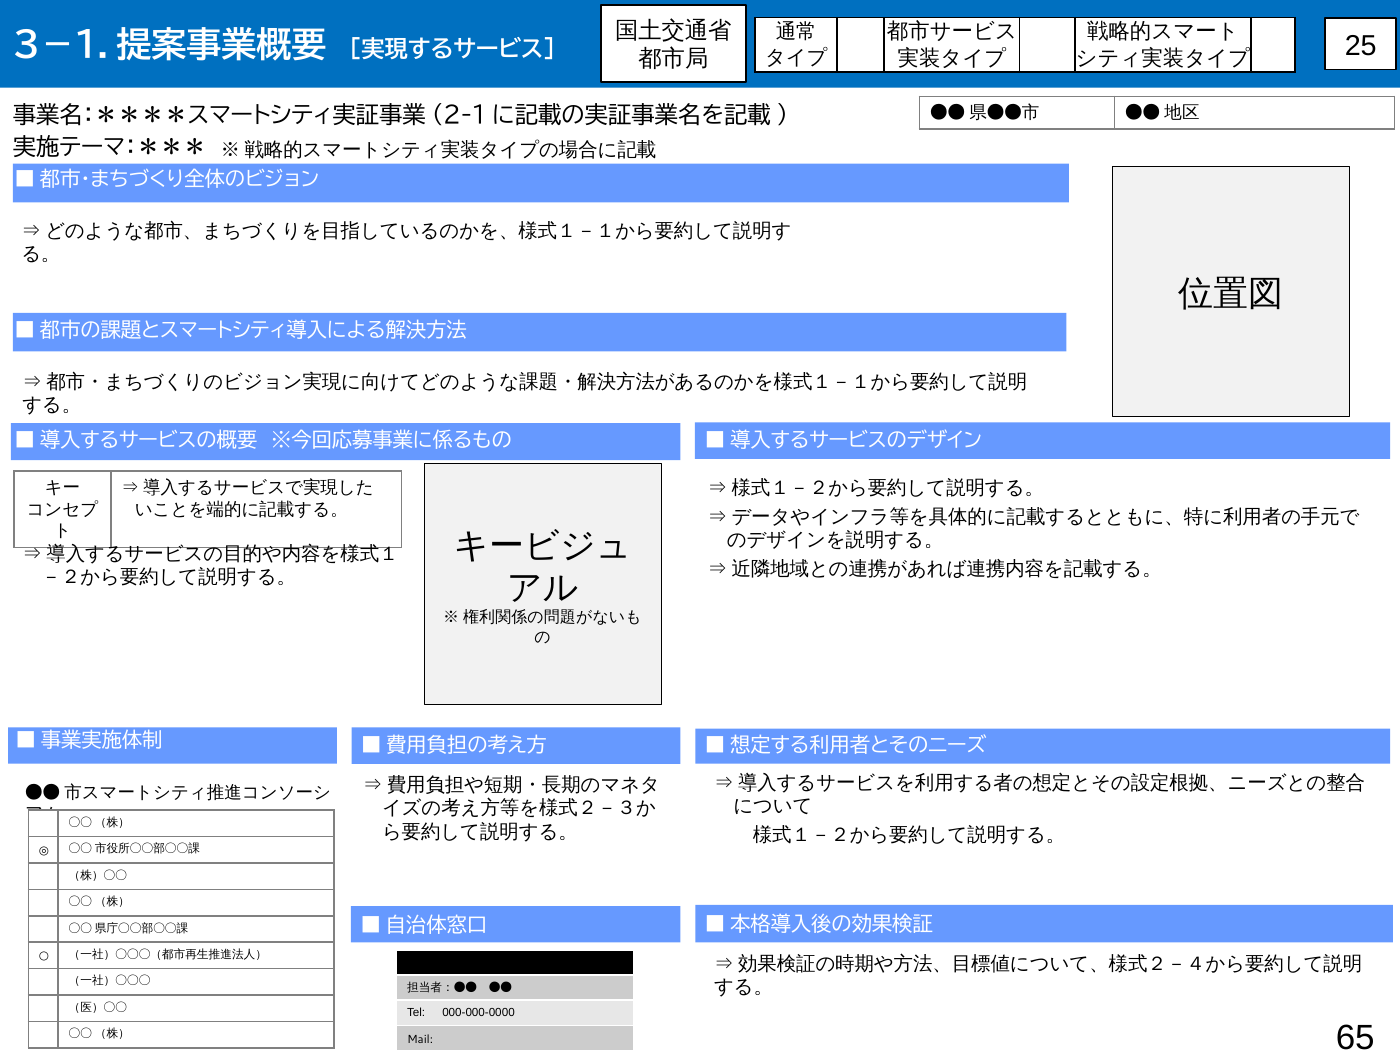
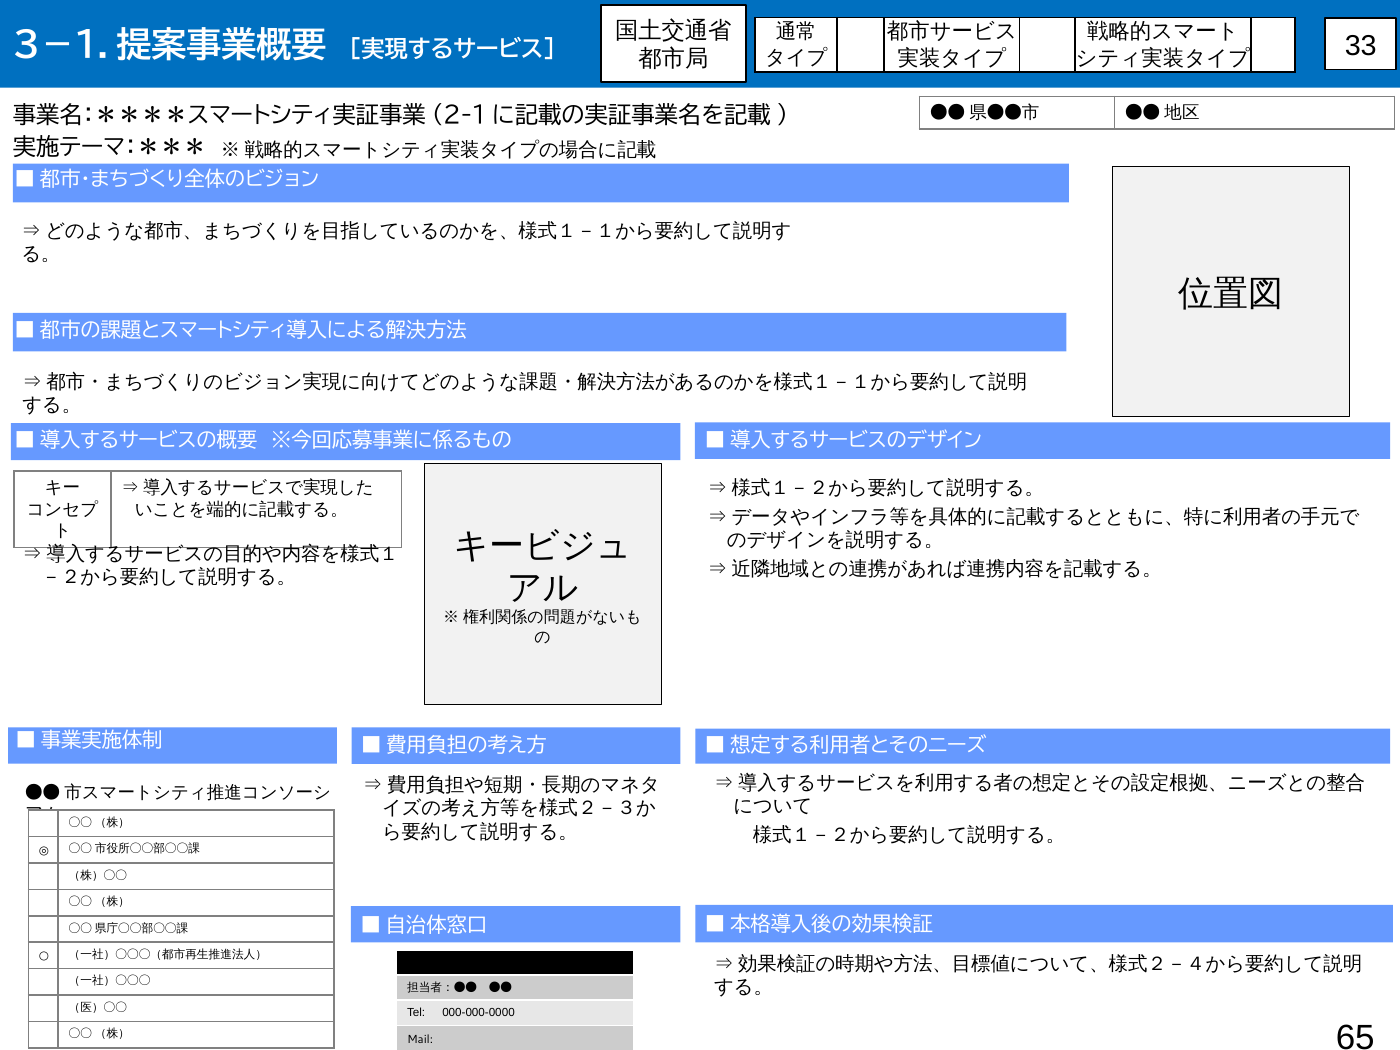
25: 25 -> 33
